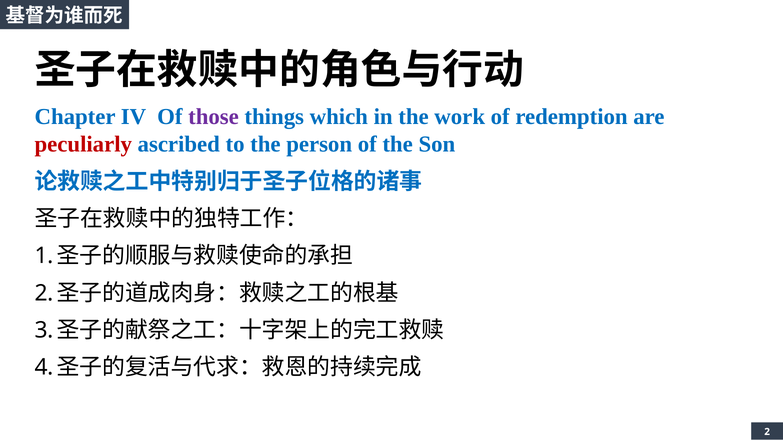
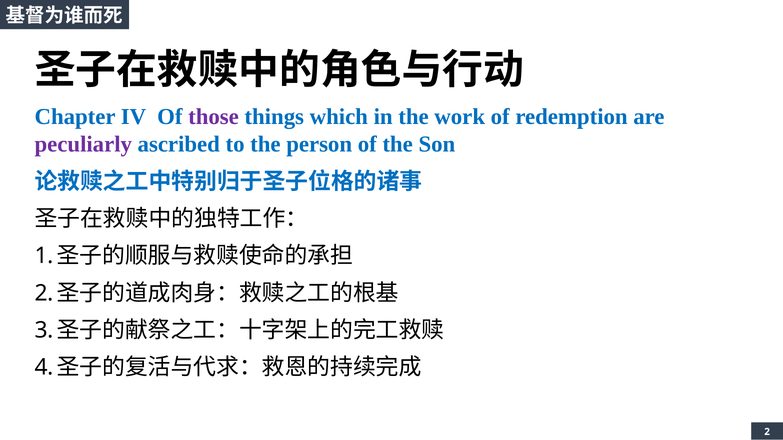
peculiarly colour: red -> purple
